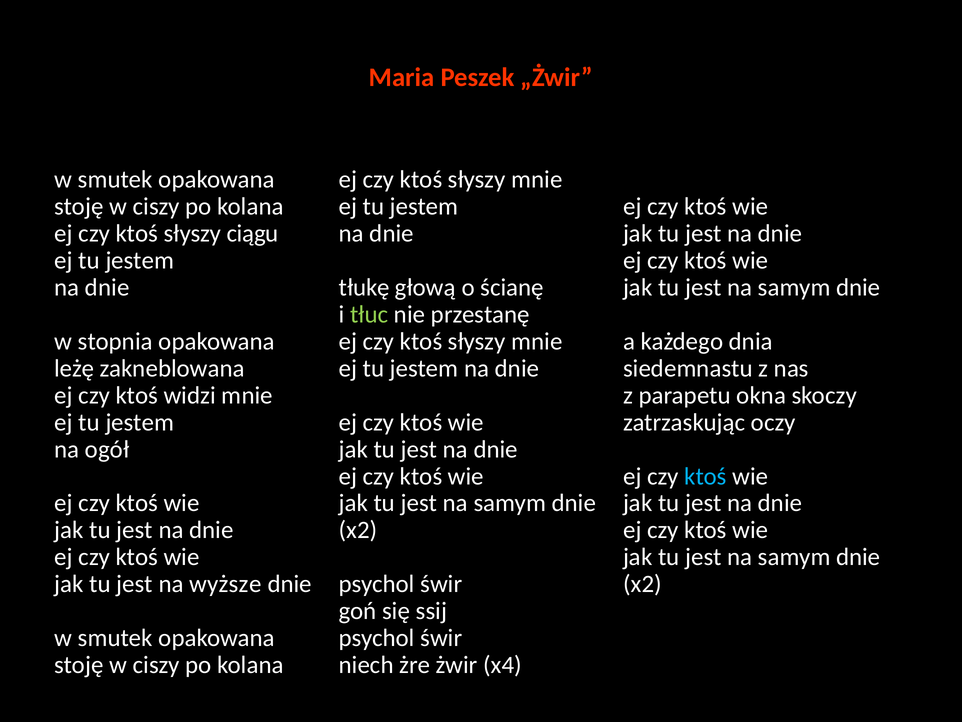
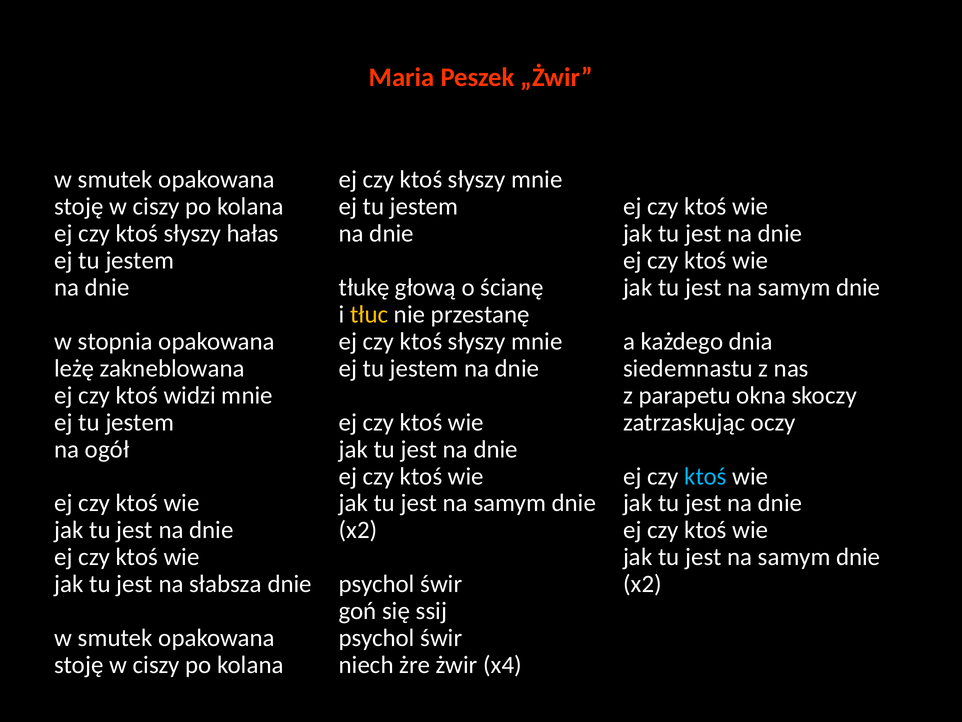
ciągu: ciągu -> hałas
tłuc colour: light green -> yellow
wyższe: wyższe -> słabsza
